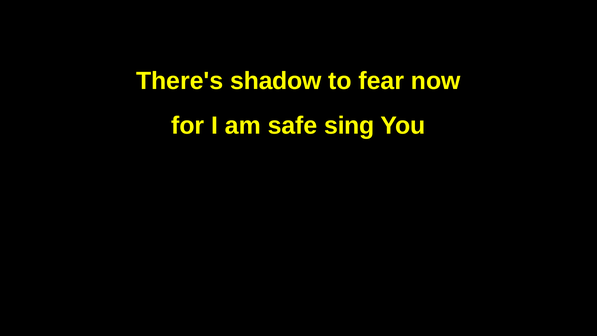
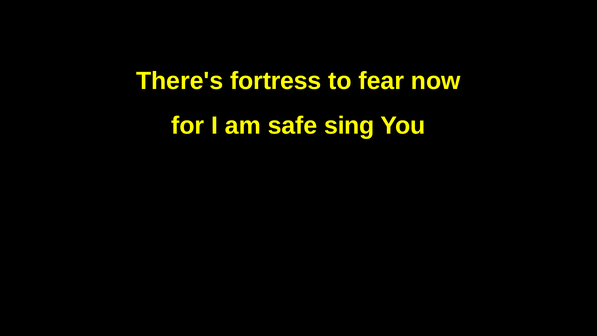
shadow: shadow -> fortress
